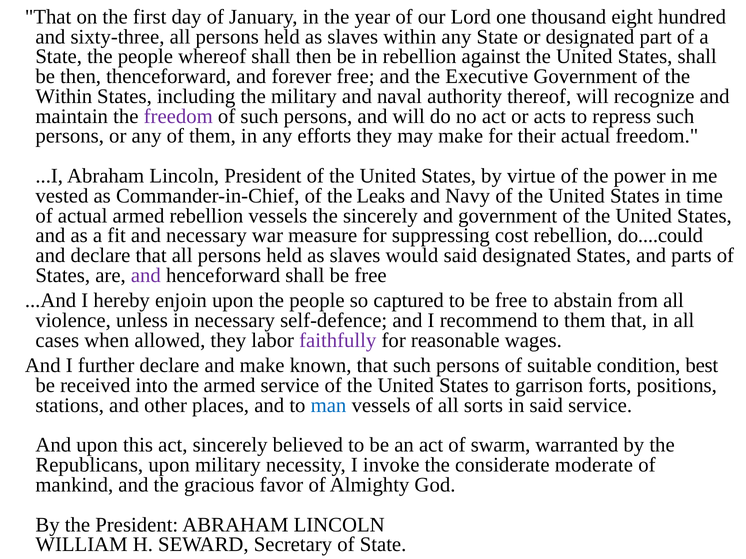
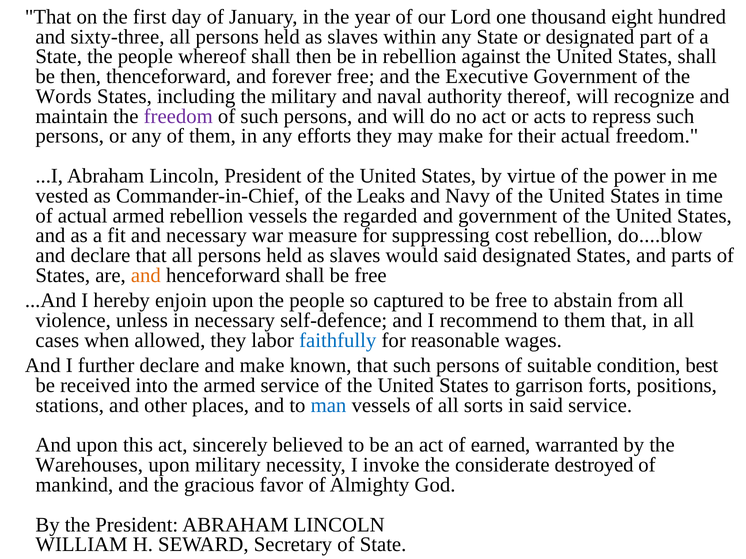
Within at (64, 96): Within -> Words
the sincerely: sincerely -> regarded
do....could: do....could -> do....blow
and at (146, 276) colour: purple -> orange
faithfully colour: purple -> blue
swarm: swarm -> earned
Republicans: Republicans -> Warehouses
moderate: moderate -> destroyed
